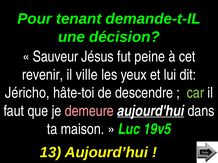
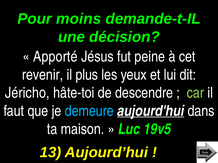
tenant: tenant -> moins
Sauveur: Sauveur -> Apporté
ville: ville -> plus
demeure colour: pink -> light blue
